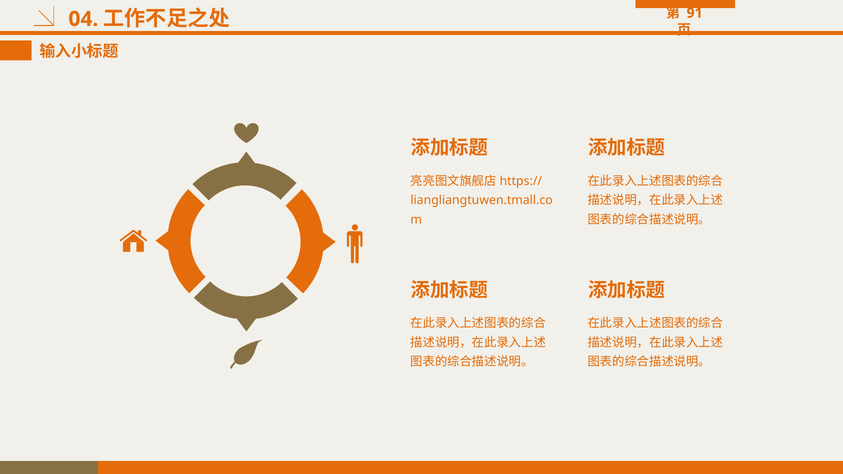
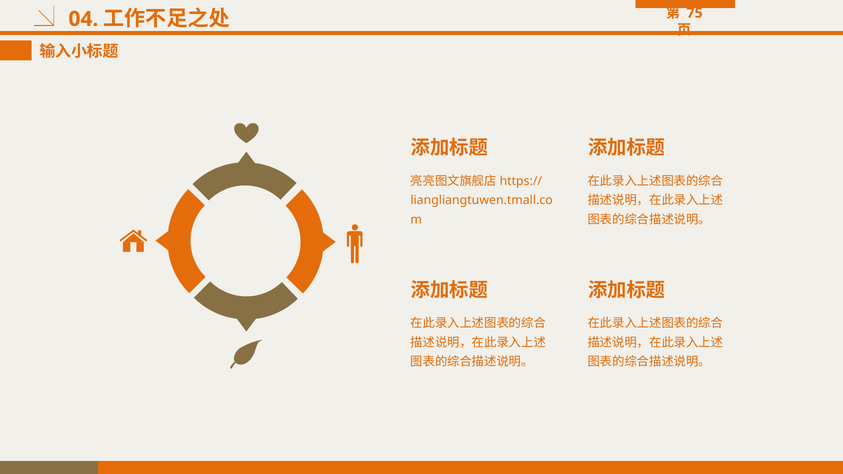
91: 91 -> 75
